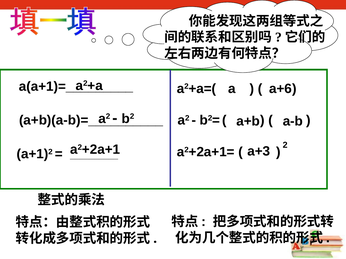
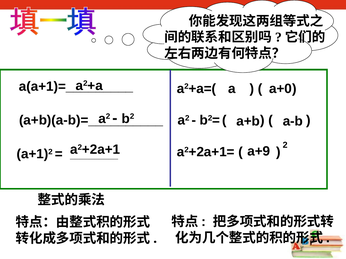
a+6: a+6 -> a+0
a+3: a+3 -> a+9
